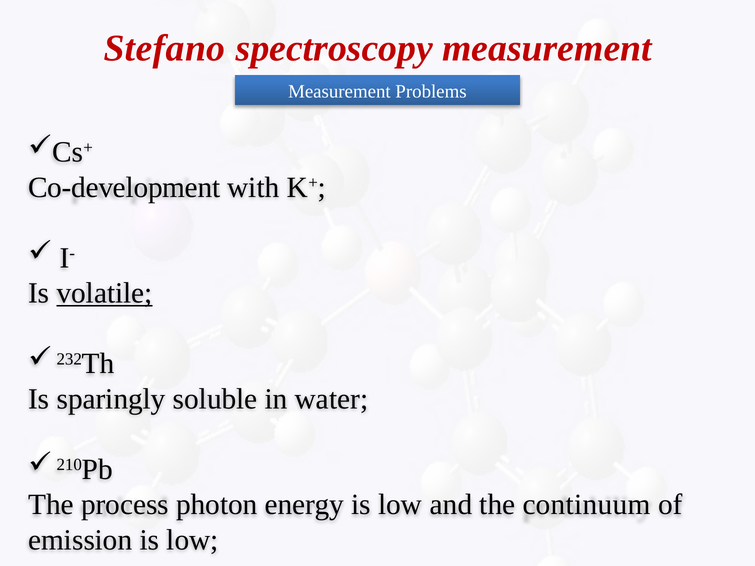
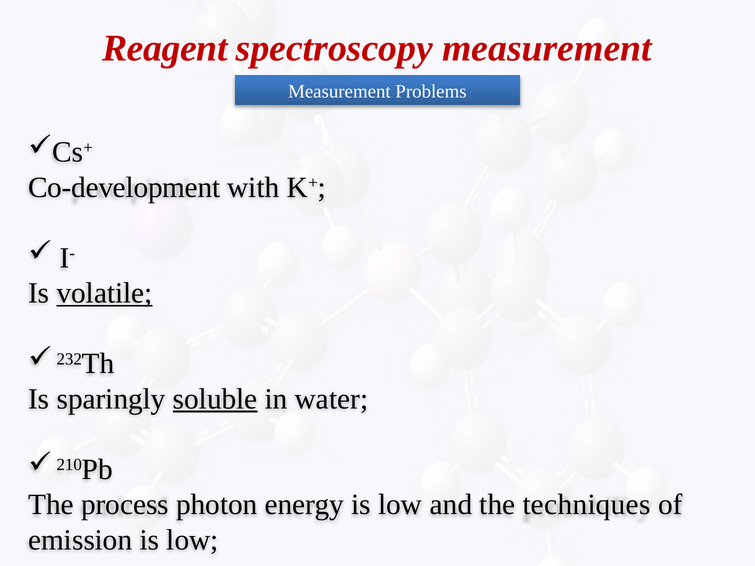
Stefano: Stefano -> Reagent
soluble underline: none -> present
continuum: continuum -> techniques
